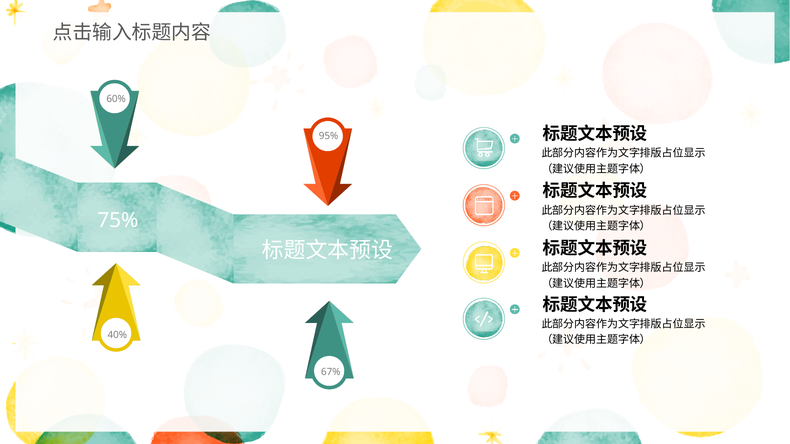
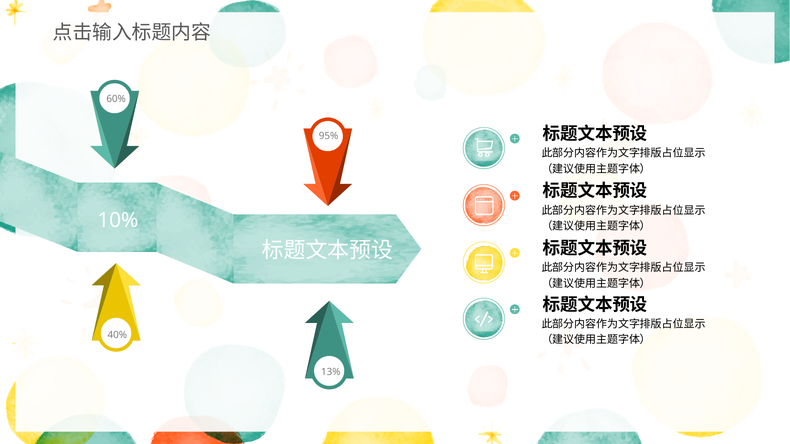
75%: 75% -> 10%
67%: 67% -> 13%
